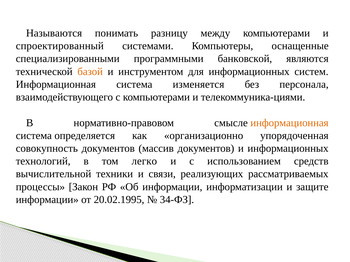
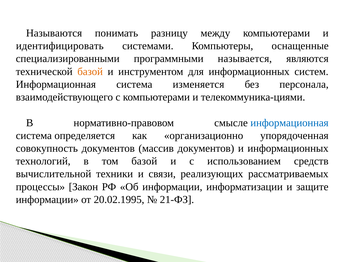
спроектированный: спроектированный -> идентифицировать
банковской: банковской -> называется
информационная at (289, 123) colour: orange -> blue
том легко: легко -> базой
34-ФЗ: 34-ФЗ -> 21-ФЗ
